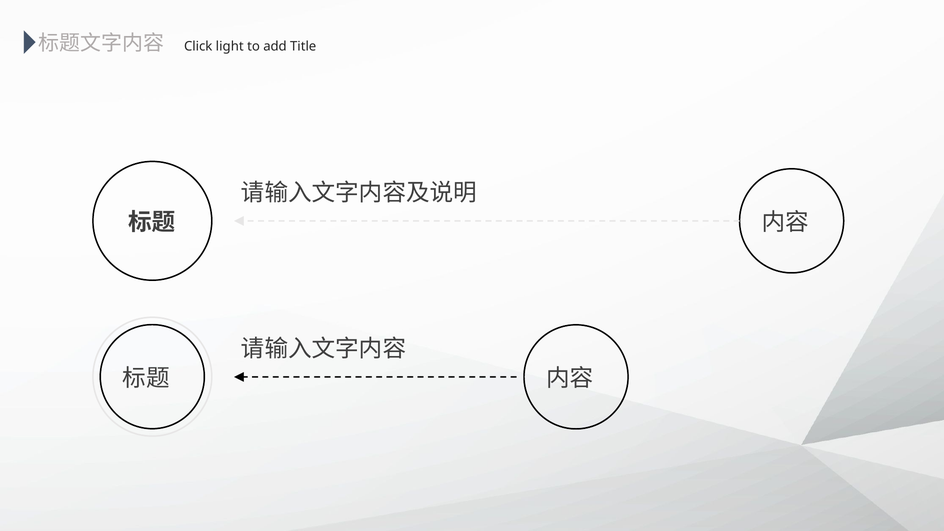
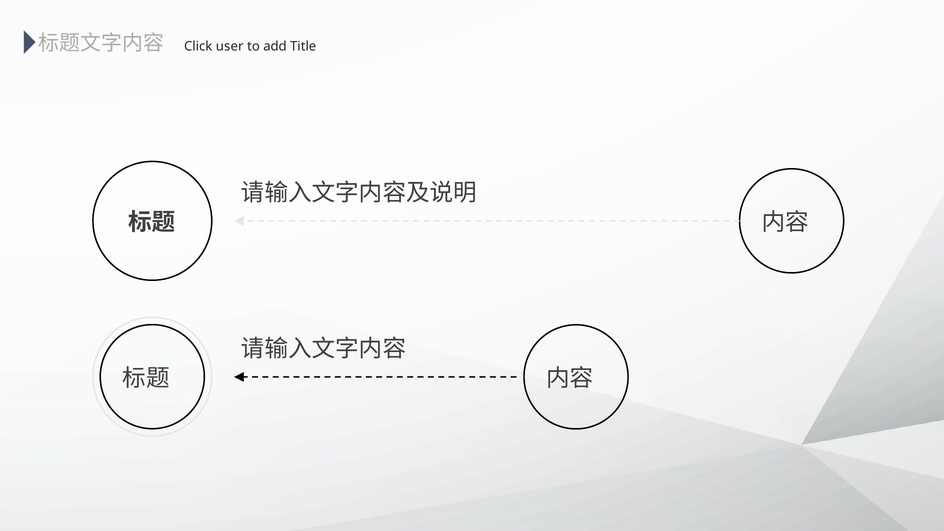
light: light -> user
